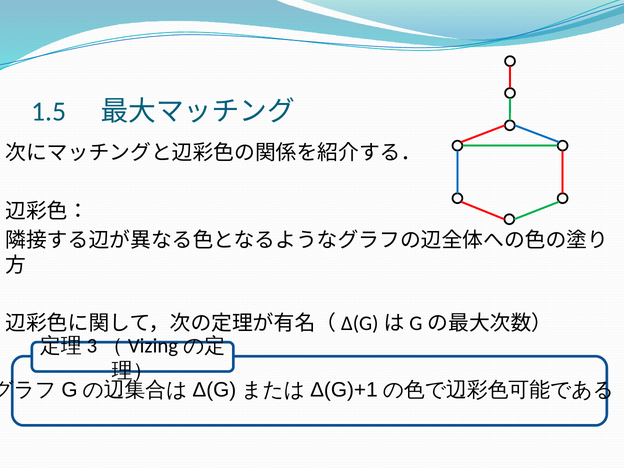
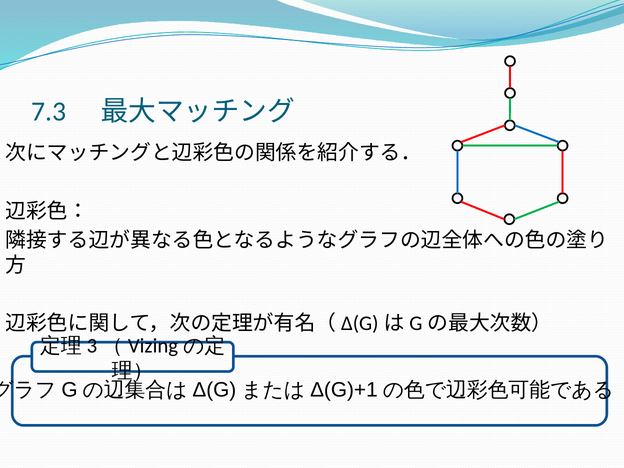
1.5: 1.5 -> 7.3
